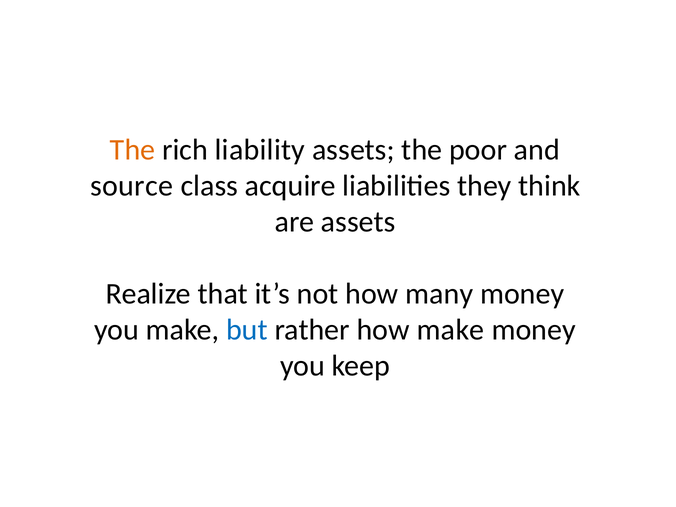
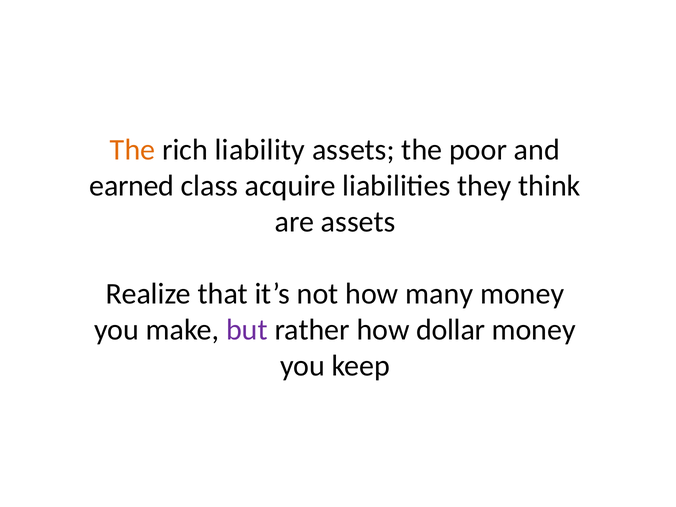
source: source -> earned
but colour: blue -> purple
how make: make -> dollar
